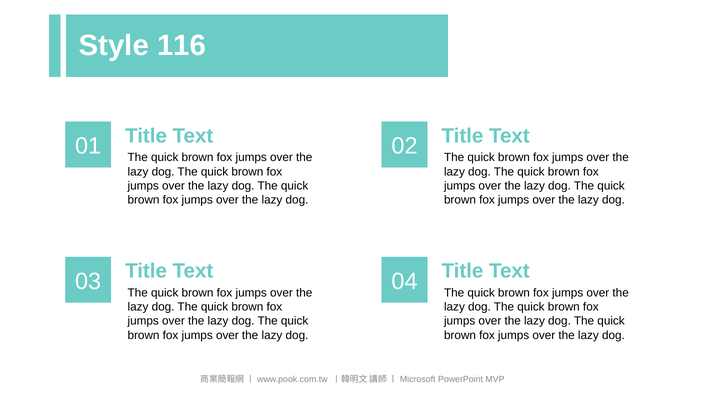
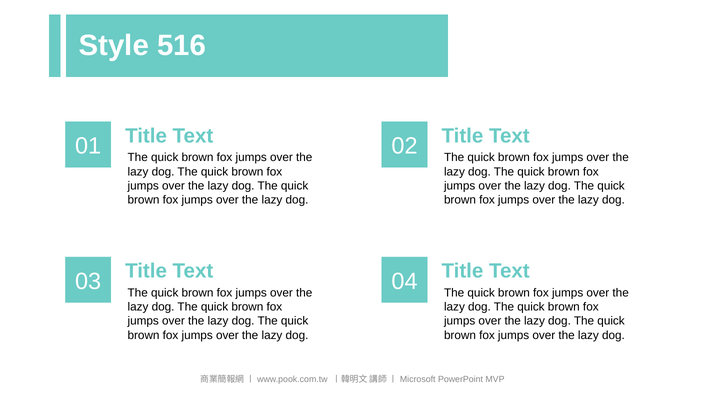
116: 116 -> 516
